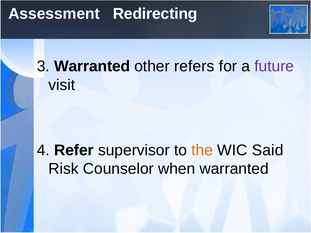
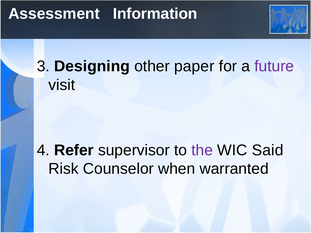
Redirecting: Redirecting -> Information
3 Warranted: Warranted -> Designing
refers: refers -> paper
the colour: orange -> purple
